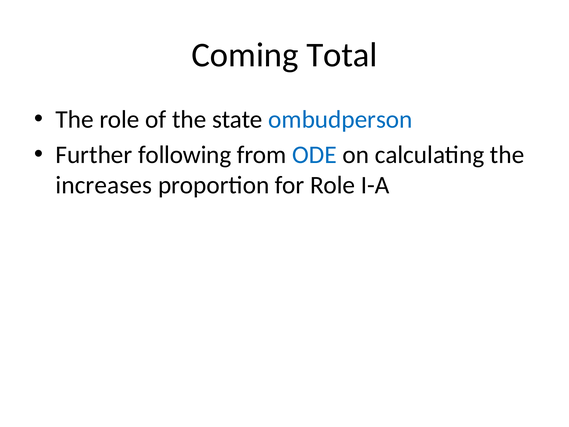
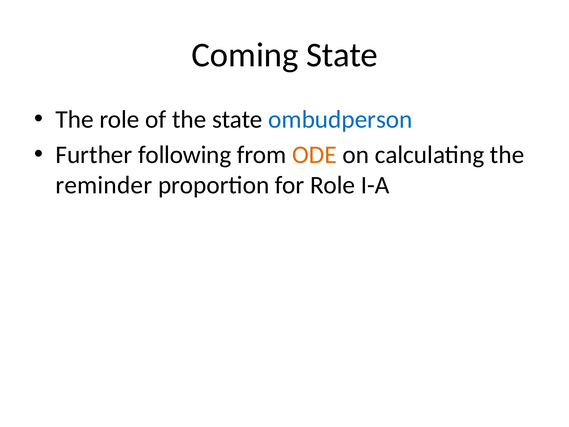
Coming Total: Total -> State
ODE colour: blue -> orange
increases: increases -> reminder
